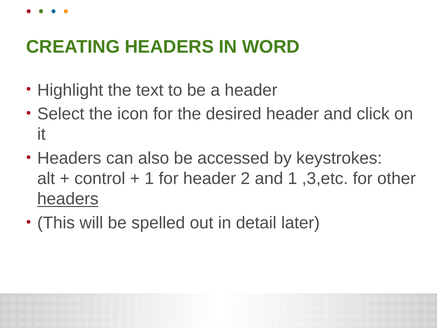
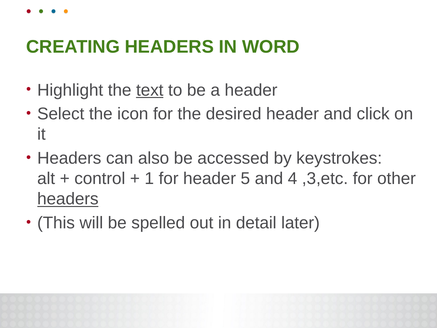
text underline: none -> present
2: 2 -> 5
and 1: 1 -> 4
